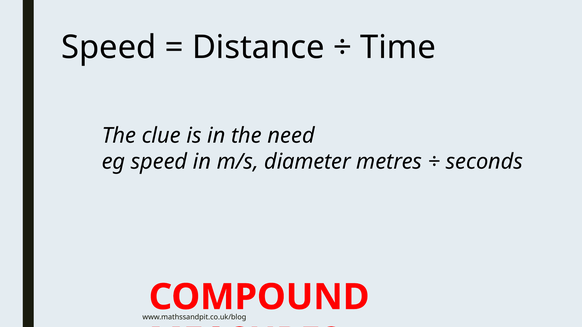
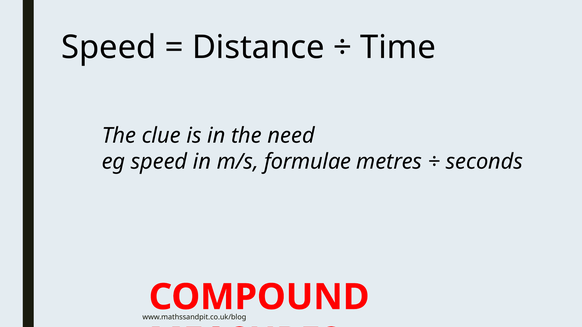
diameter: diameter -> formulae
